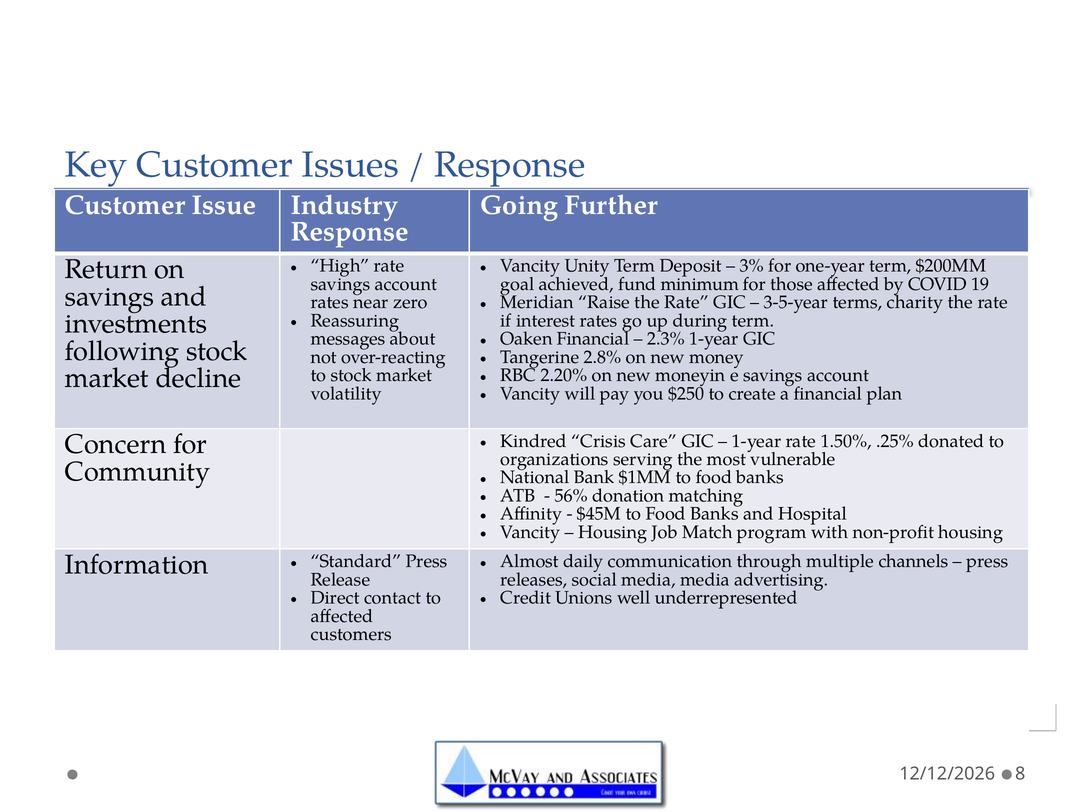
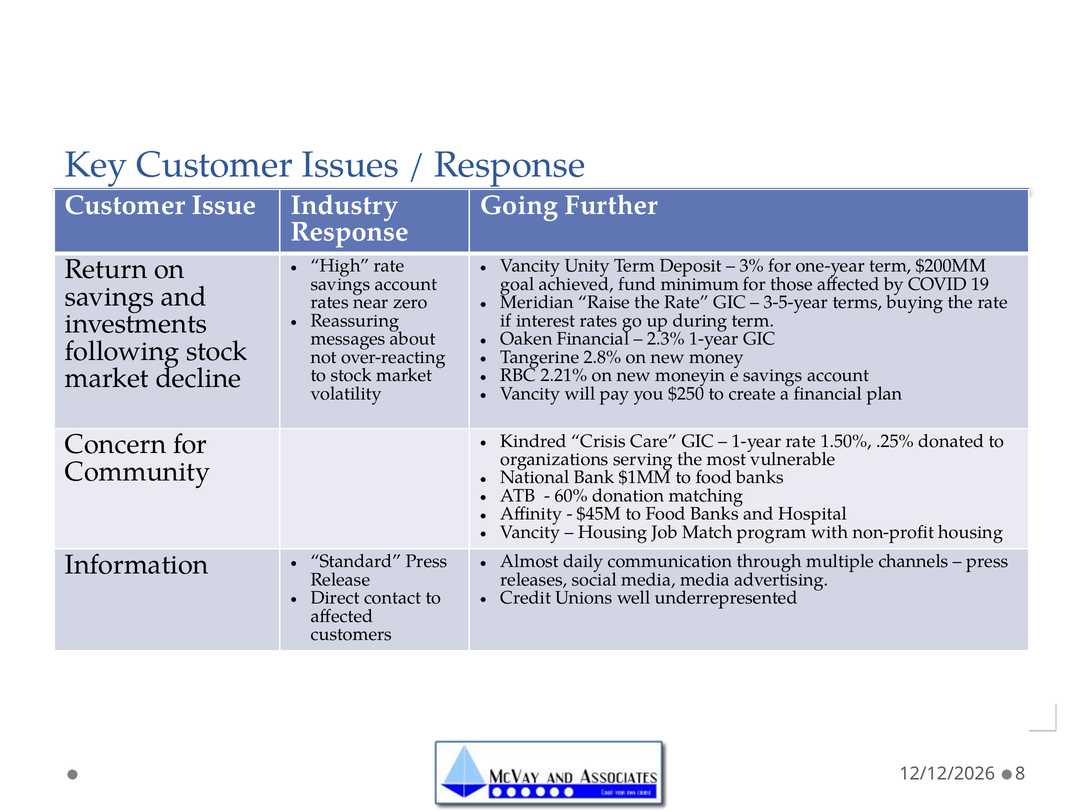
charity: charity -> buying
2.20%: 2.20% -> 2.21%
56%: 56% -> 60%
